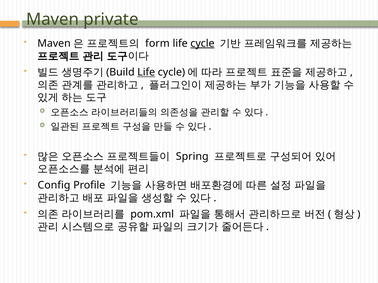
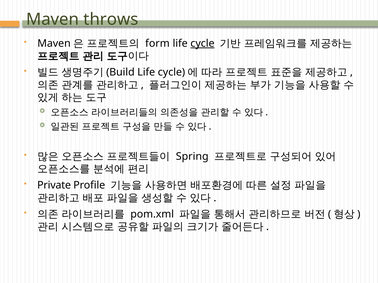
private: private -> throws
Life at (146, 72) underline: present -> none
Config: Config -> Private
